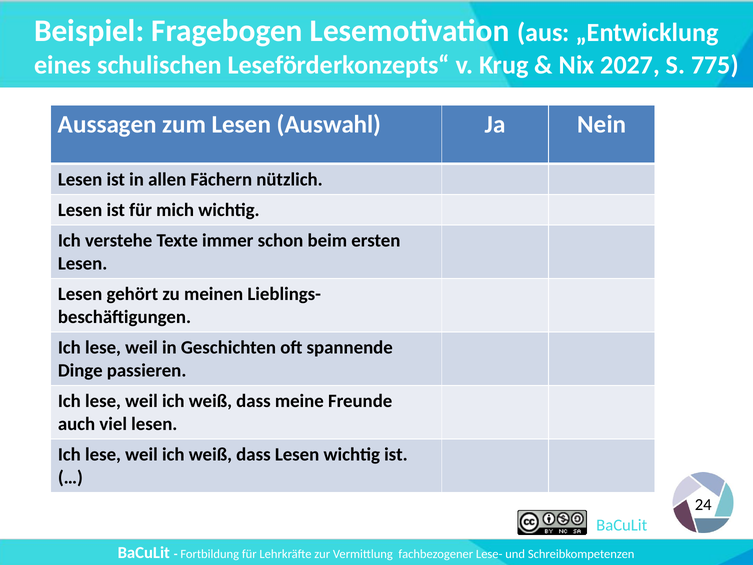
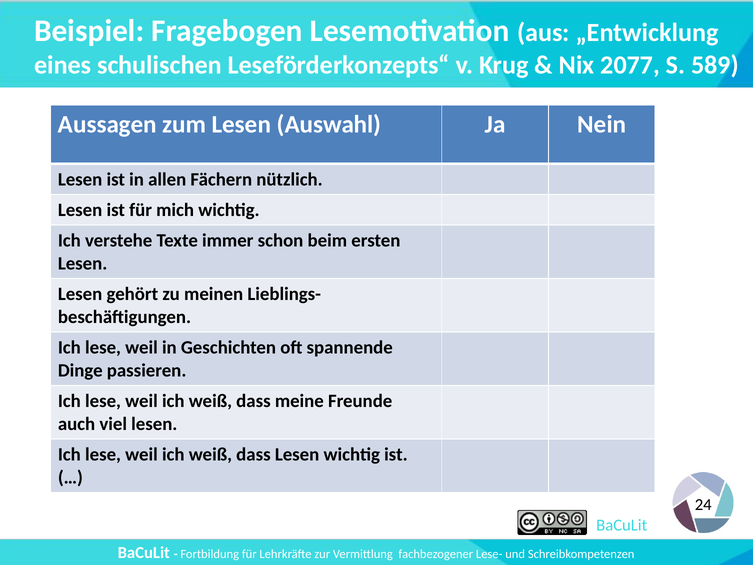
2027: 2027 -> 2077
775: 775 -> 589
